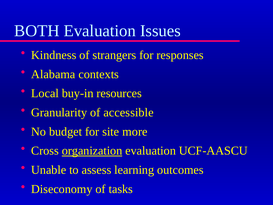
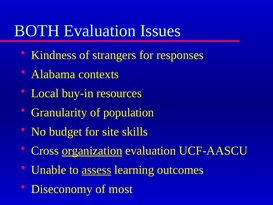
accessible: accessible -> population
more: more -> skills
assess underline: none -> present
tasks: tasks -> most
